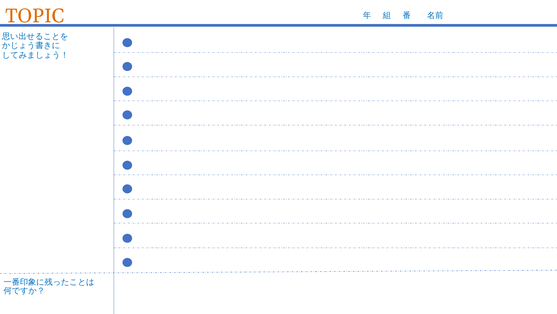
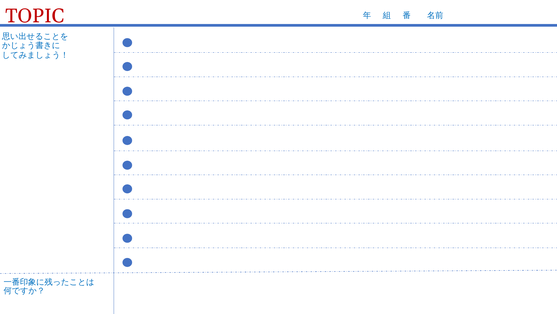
TOPIC colour: orange -> red
